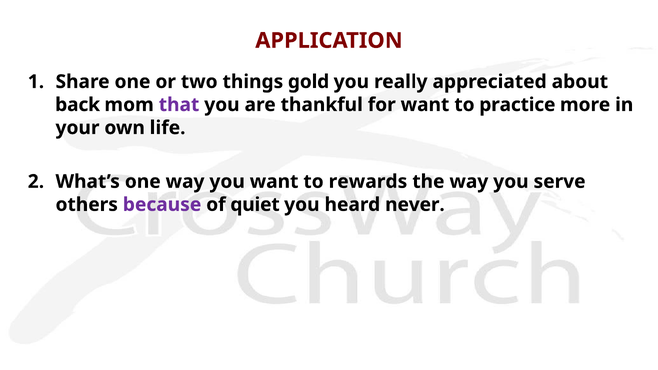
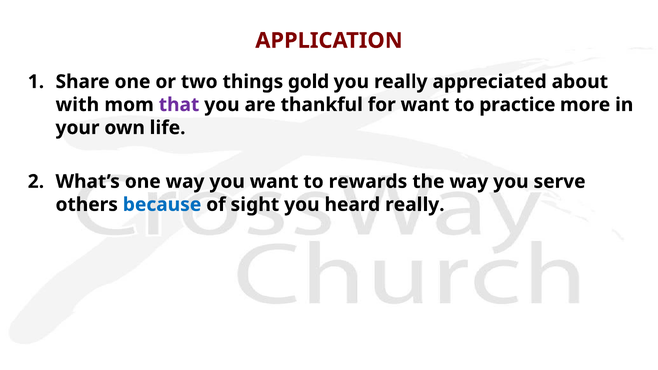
back: back -> with
because colour: purple -> blue
quiet: quiet -> sight
heard never: never -> really
